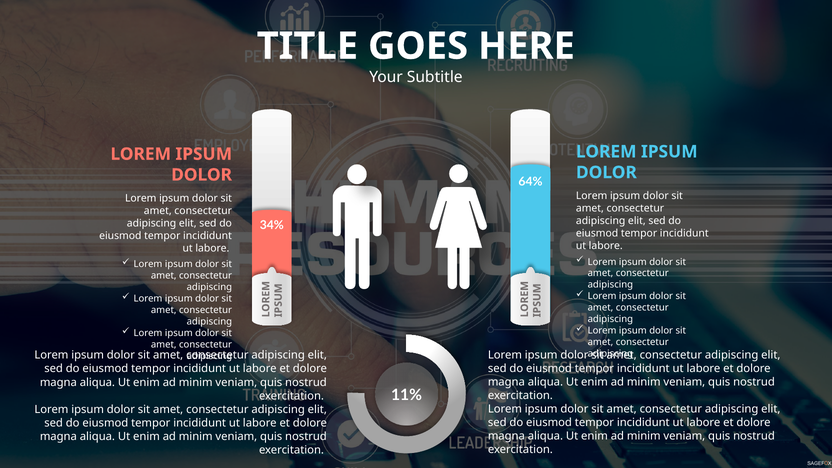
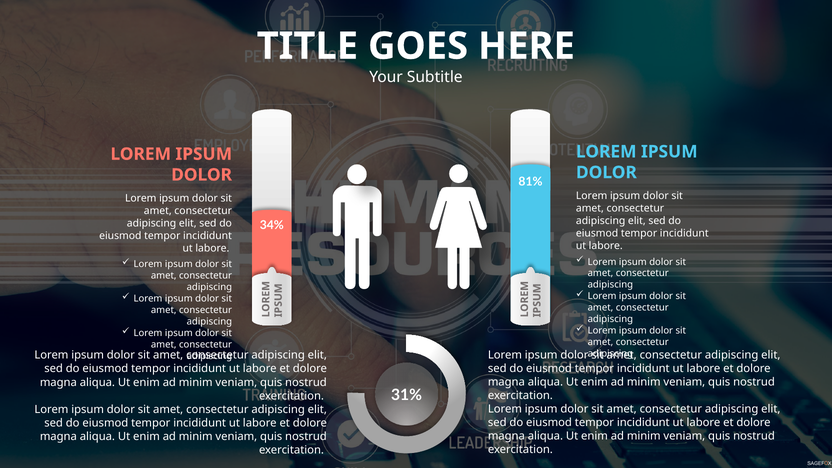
64%: 64% -> 81%
11%: 11% -> 31%
